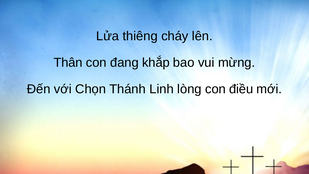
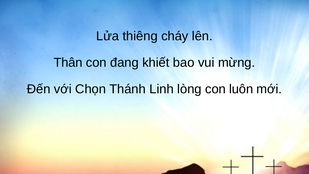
khắp: khắp -> khiết
điều: điều -> luôn
